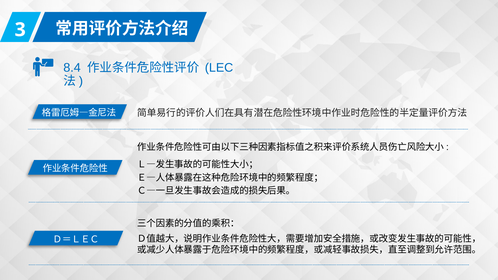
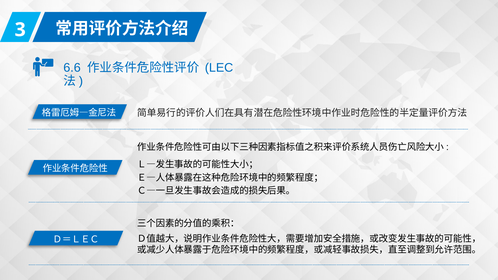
8.4: 8.4 -> 6.6
